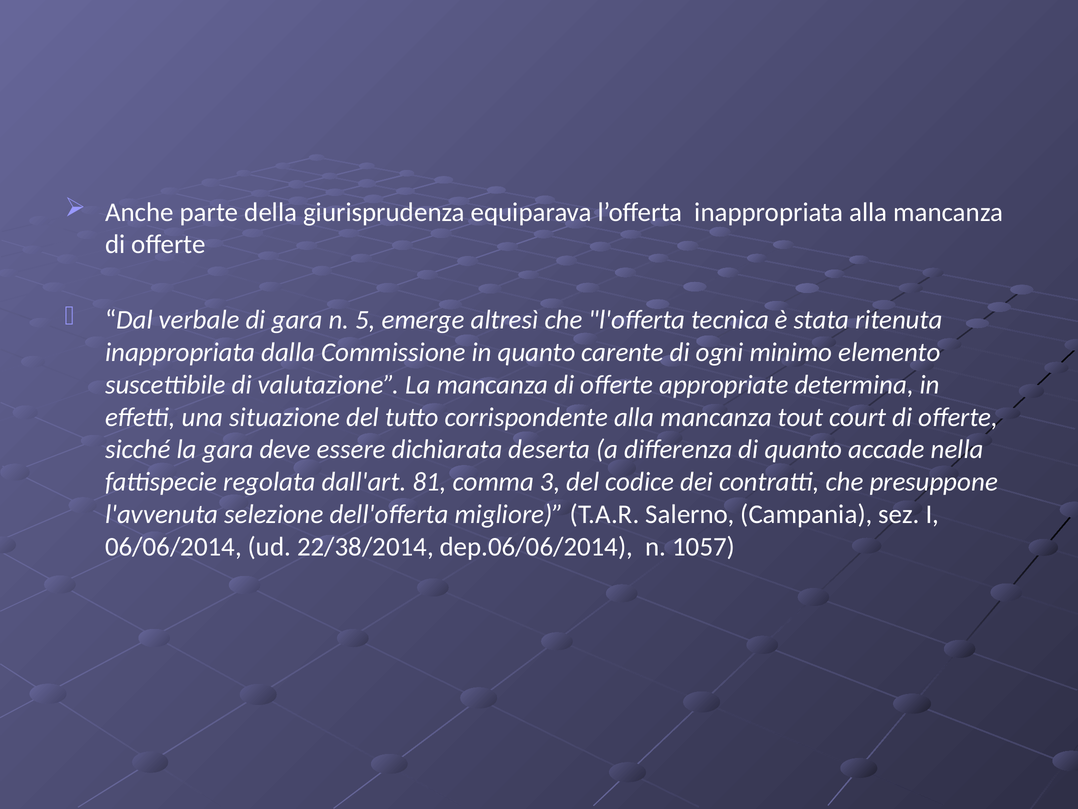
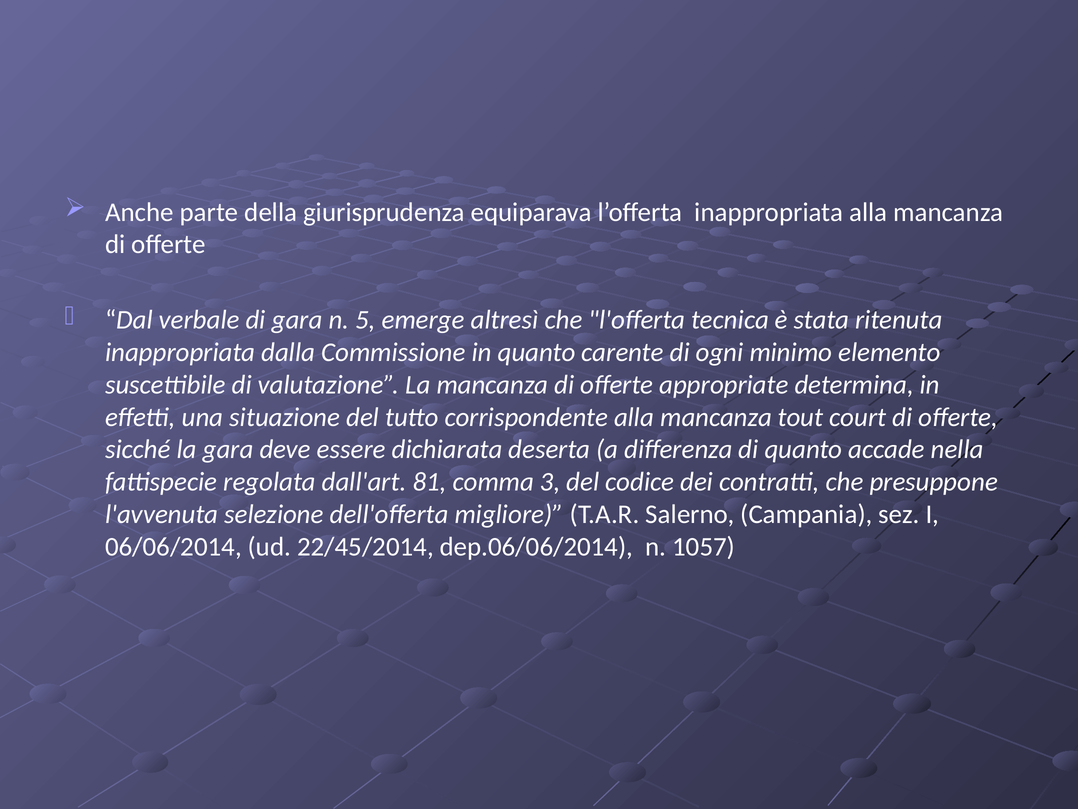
22/38/2014: 22/38/2014 -> 22/45/2014
